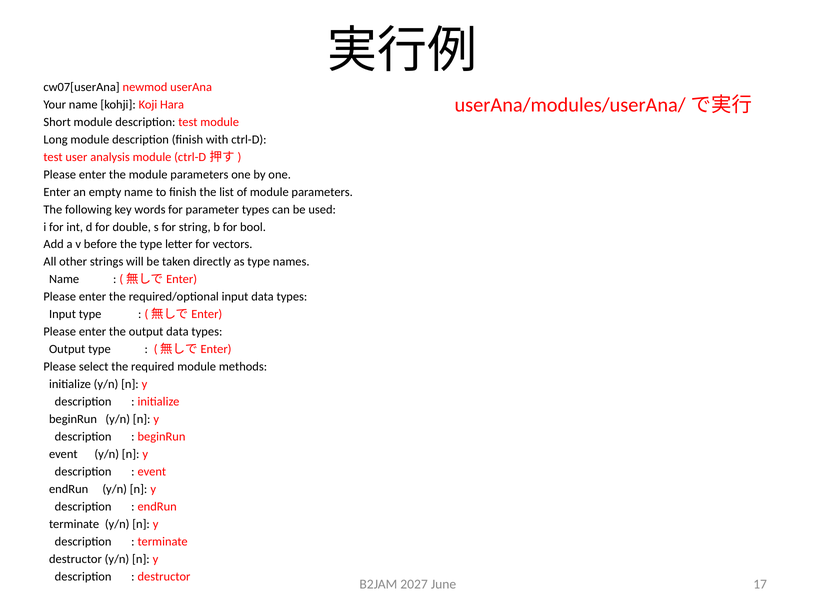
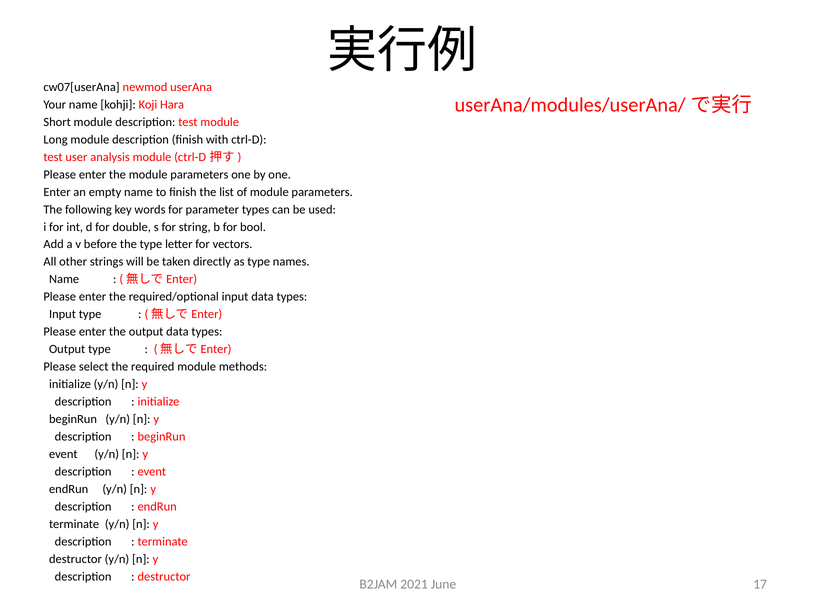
2027: 2027 -> 2021
